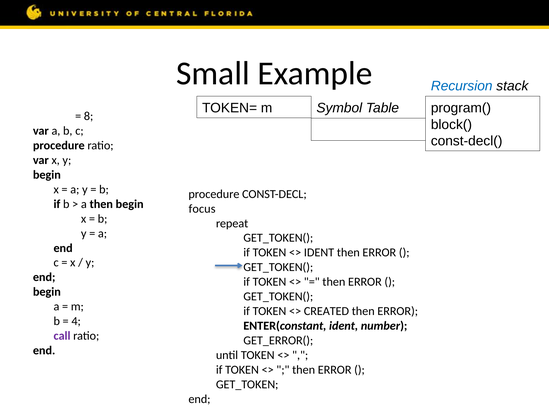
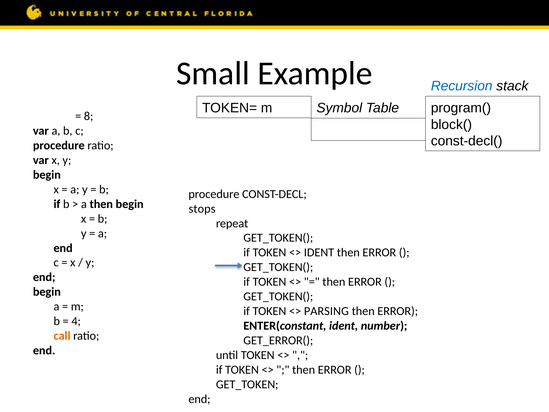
focus: focus -> stops
CREATED: CREATED -> PARSING
call colour: purple -> orange
